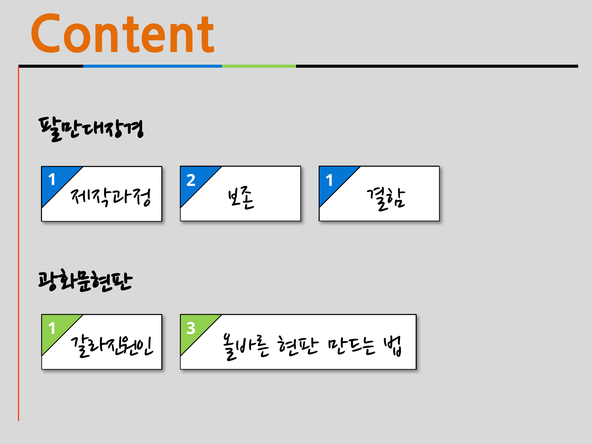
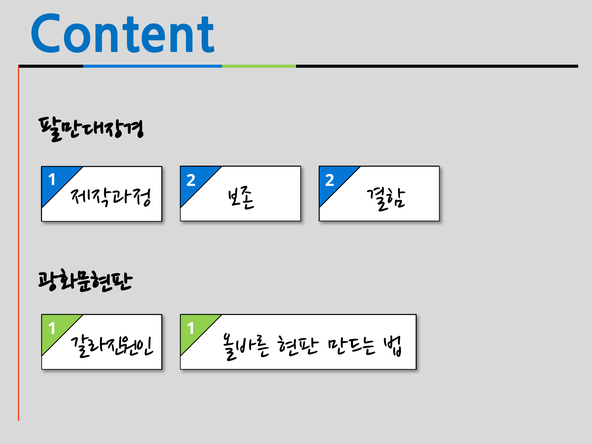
Content colour: orange -> blue
2 1: 1 -> 2
1 3: 3 -> 1
